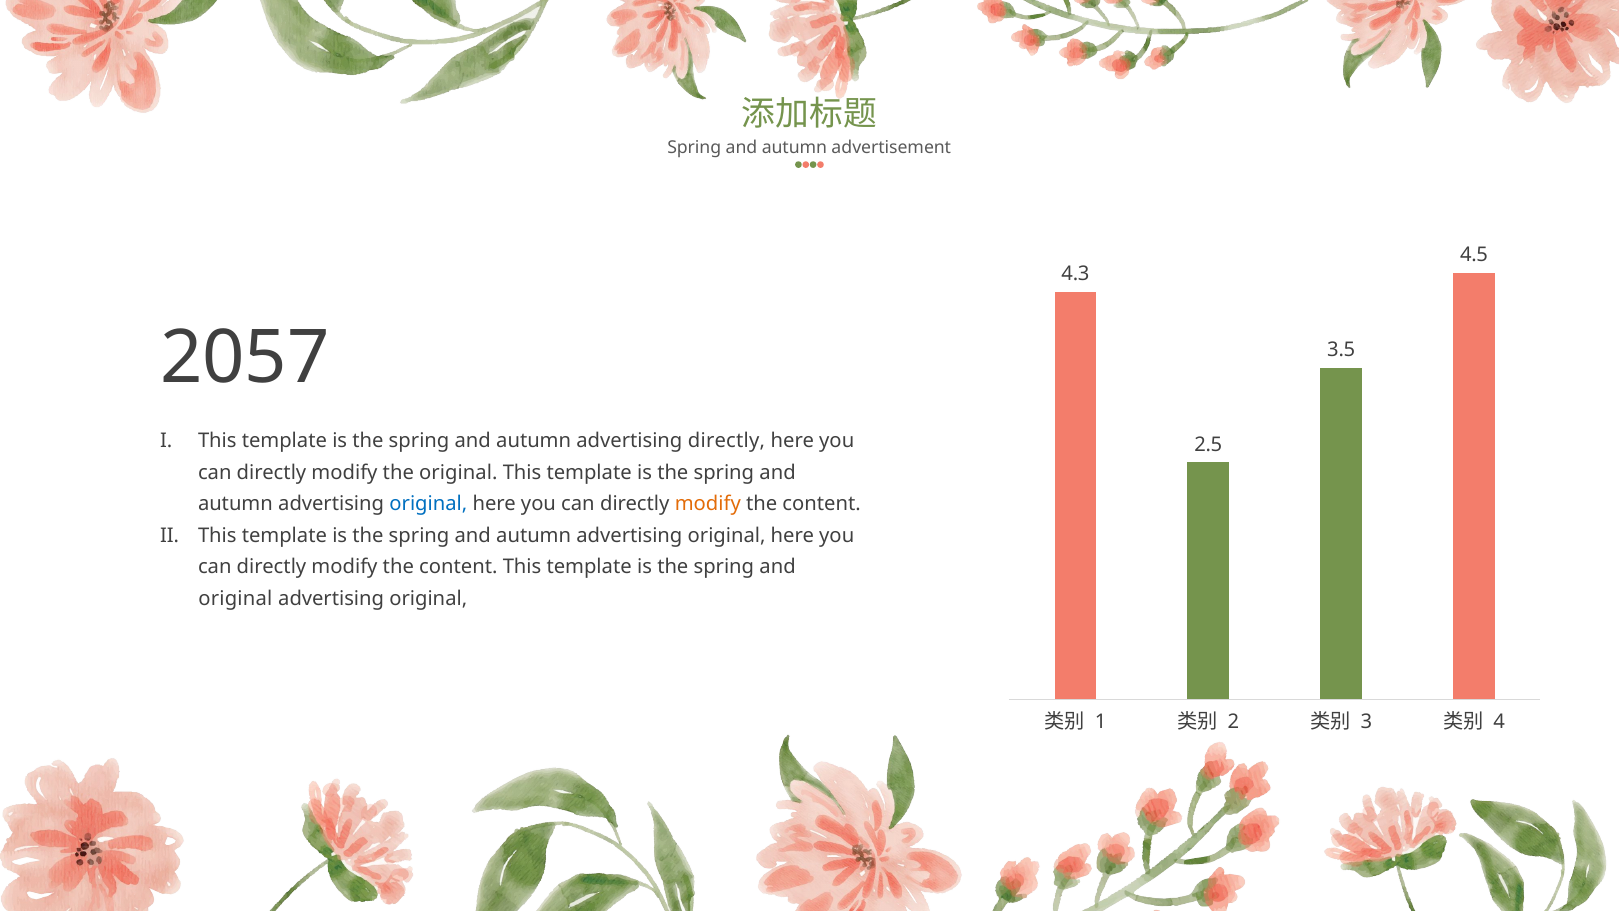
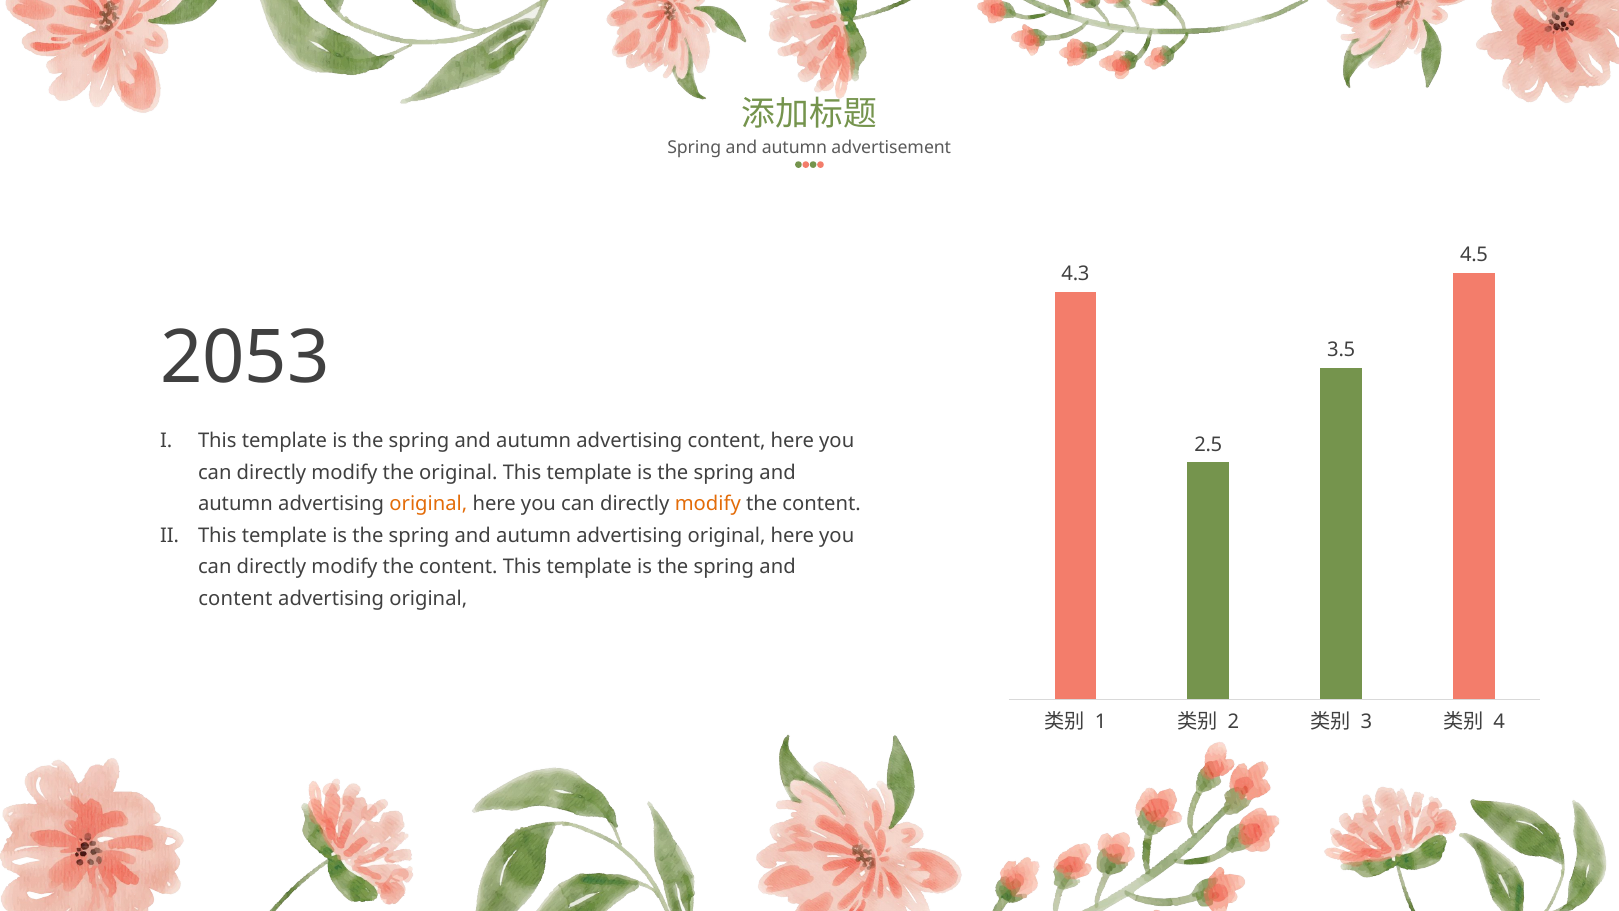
2057: 2057 -> 2053
advertising directly: directly -> content
original at (428, 504) colour: blue -> orange
original at (235, 598): original -> content
